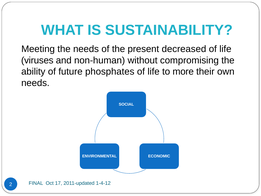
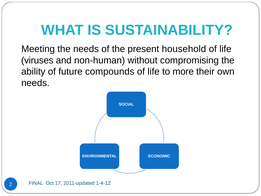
decreased: decreased -> household
phosphates: phosphates -> compounds
